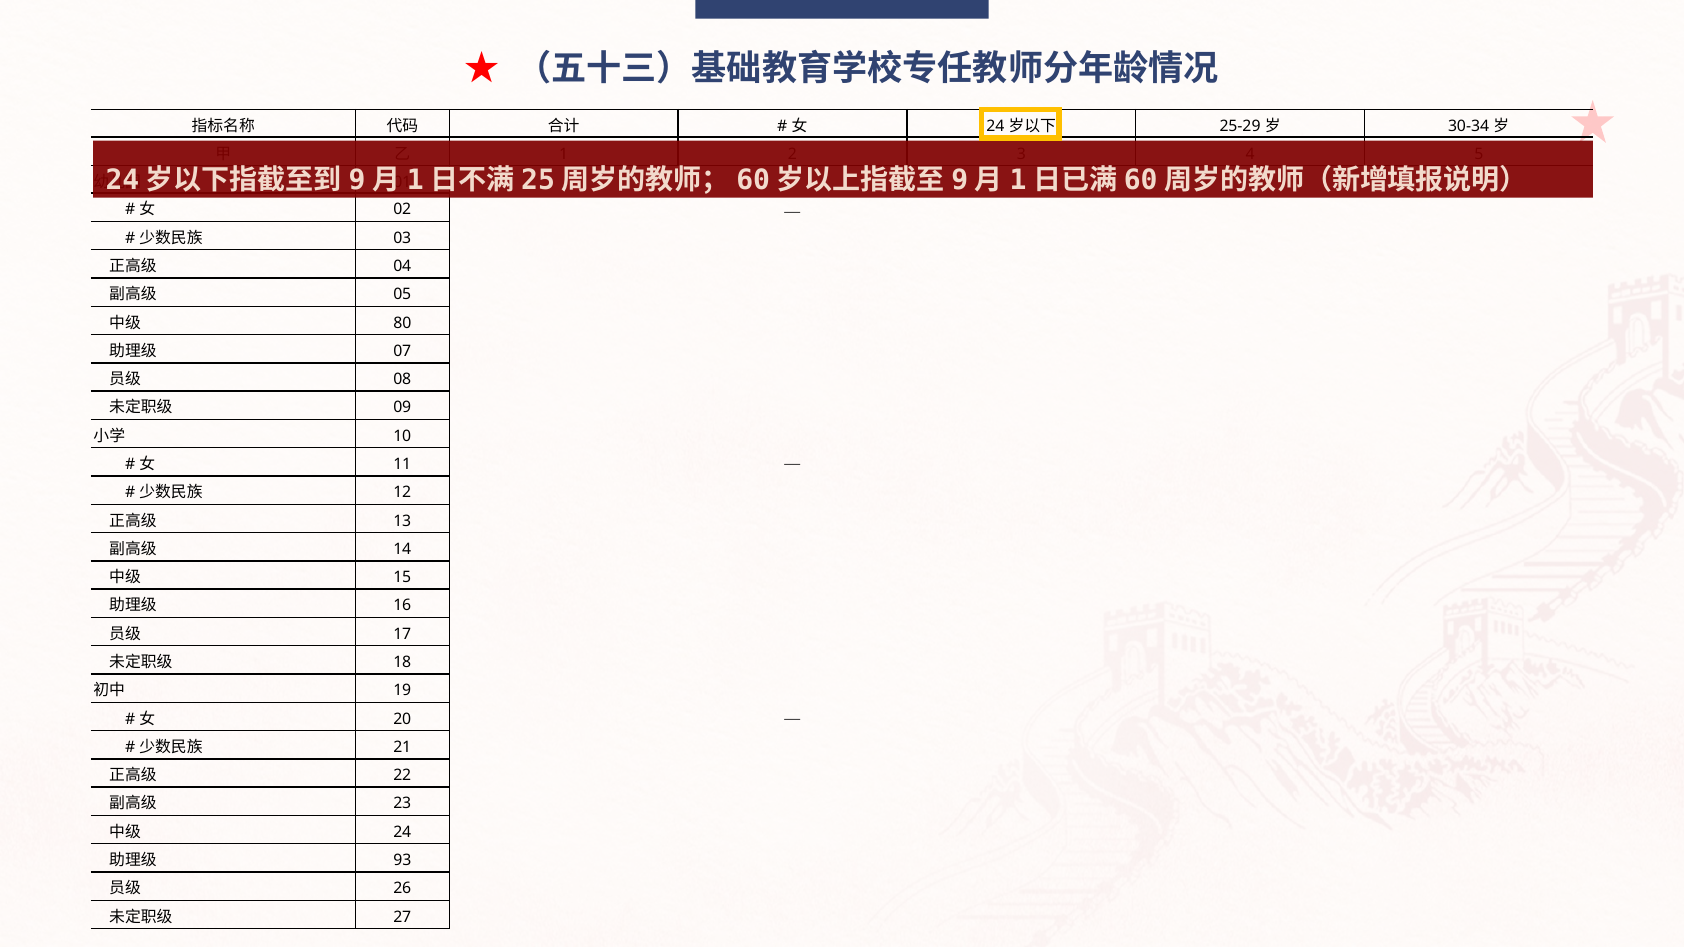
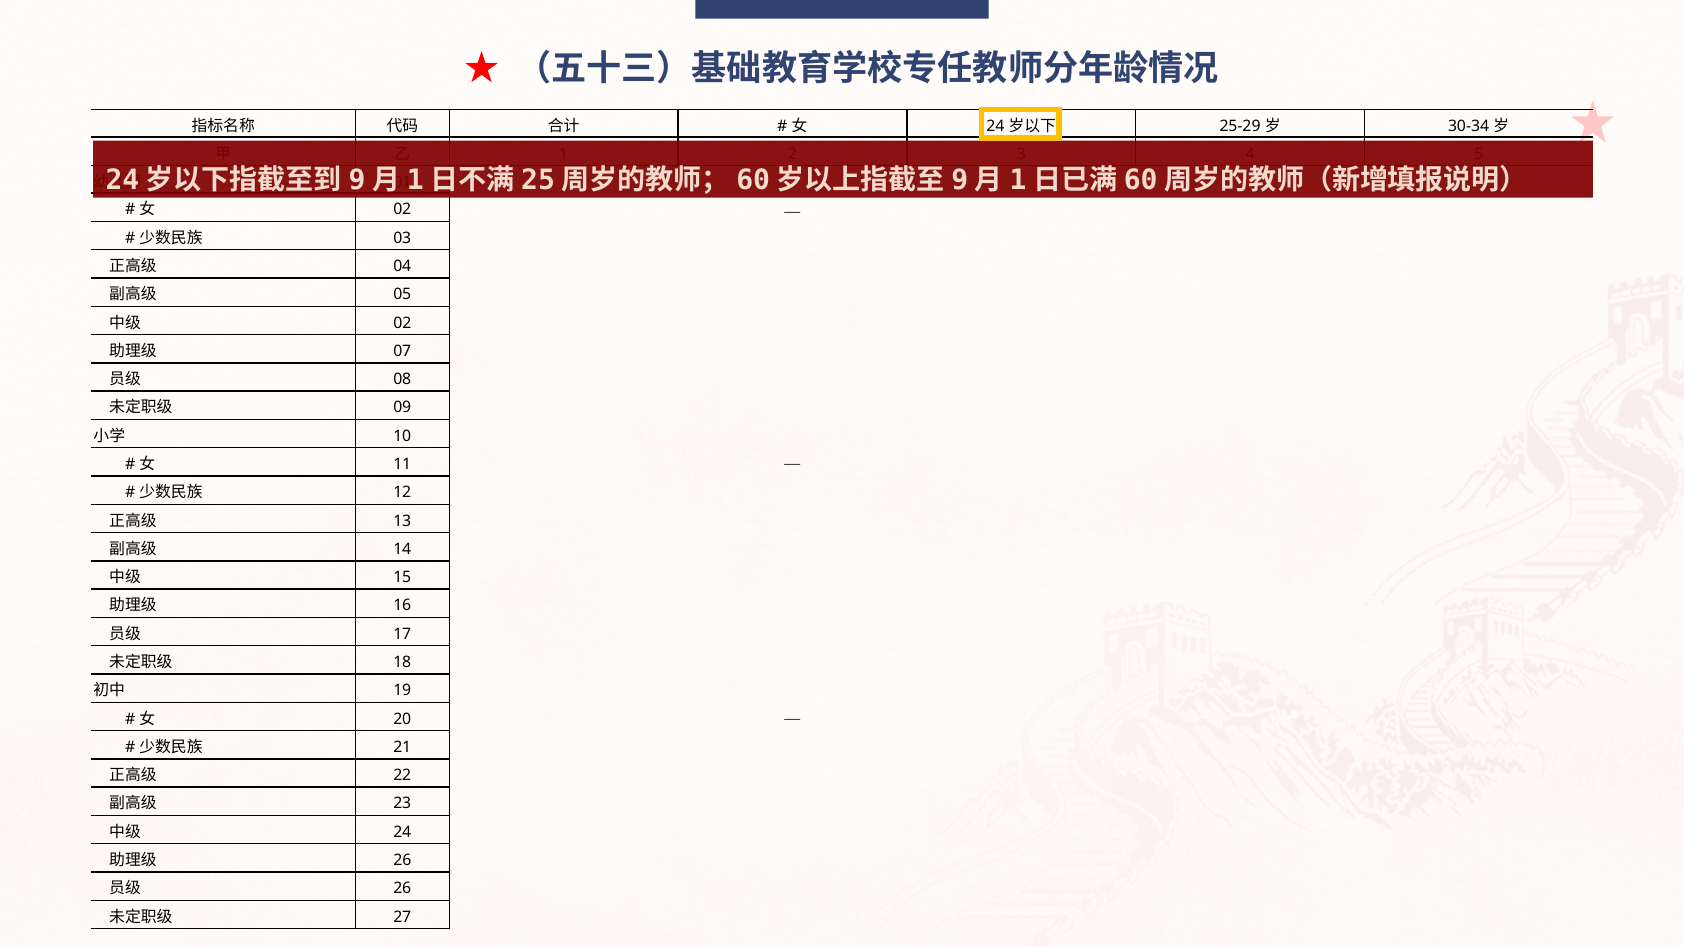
80 at (402, 323): 80 -> 02
93 at (402, 860): 93 -> 26
